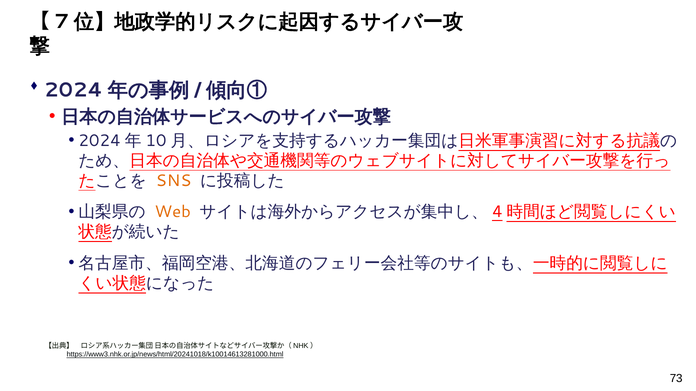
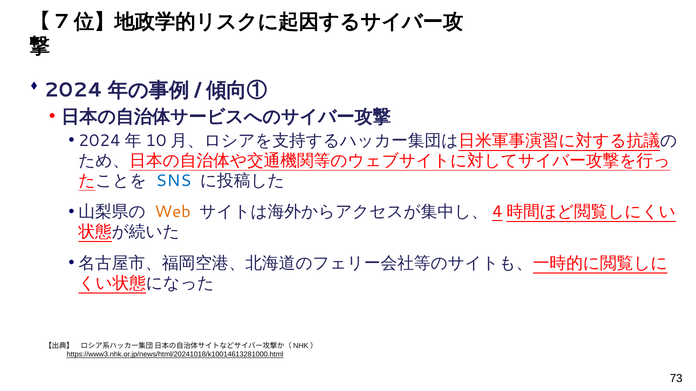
SNS colour: orange -> blue
